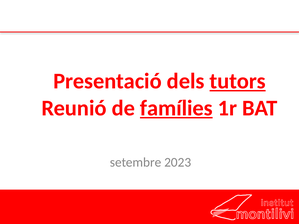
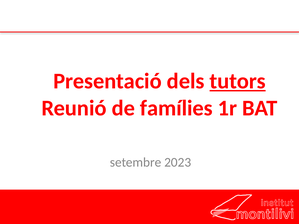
famílies underline: present -> none
